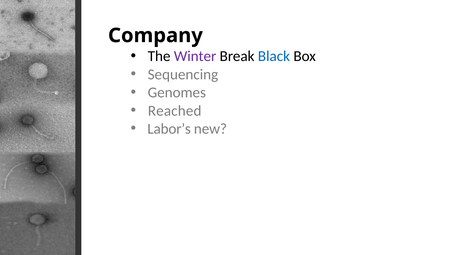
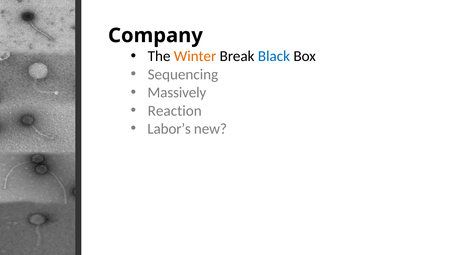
Winter colour: purple -> orange
Genomes: Genomes -> Massively
Reached: Reached -> Reaction
